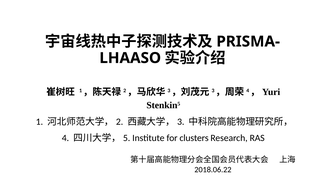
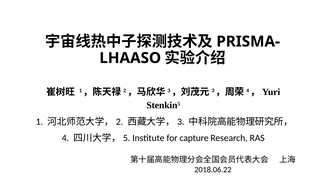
clusters: clusters -> capture
